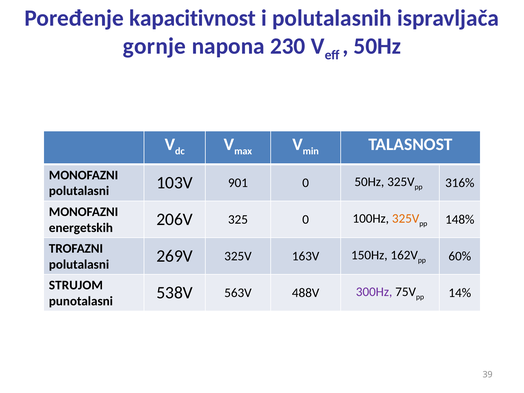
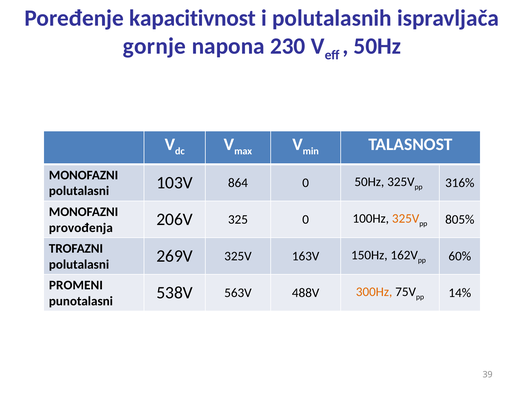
901: 901 -> 864
energetskih: energetskih -> provođenja
148%: 148% -> 805%
STRUJOM: STRUJOM -> PROMENI
300Hz colour: purple -> orange
